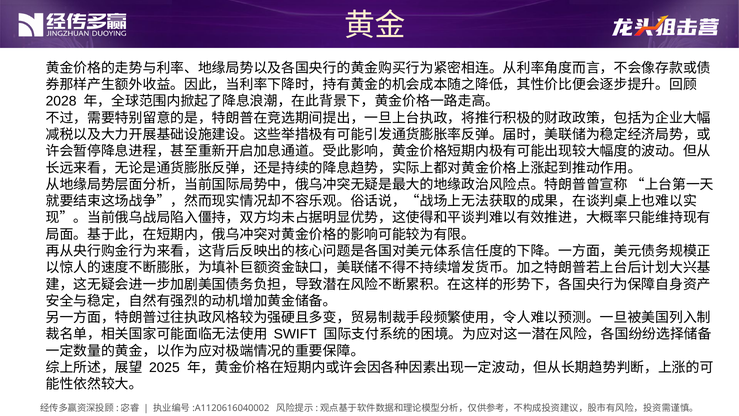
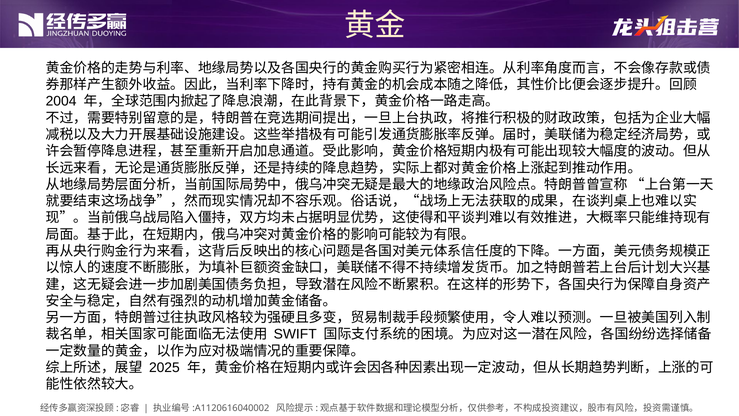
2028: 2028 -> 2004
